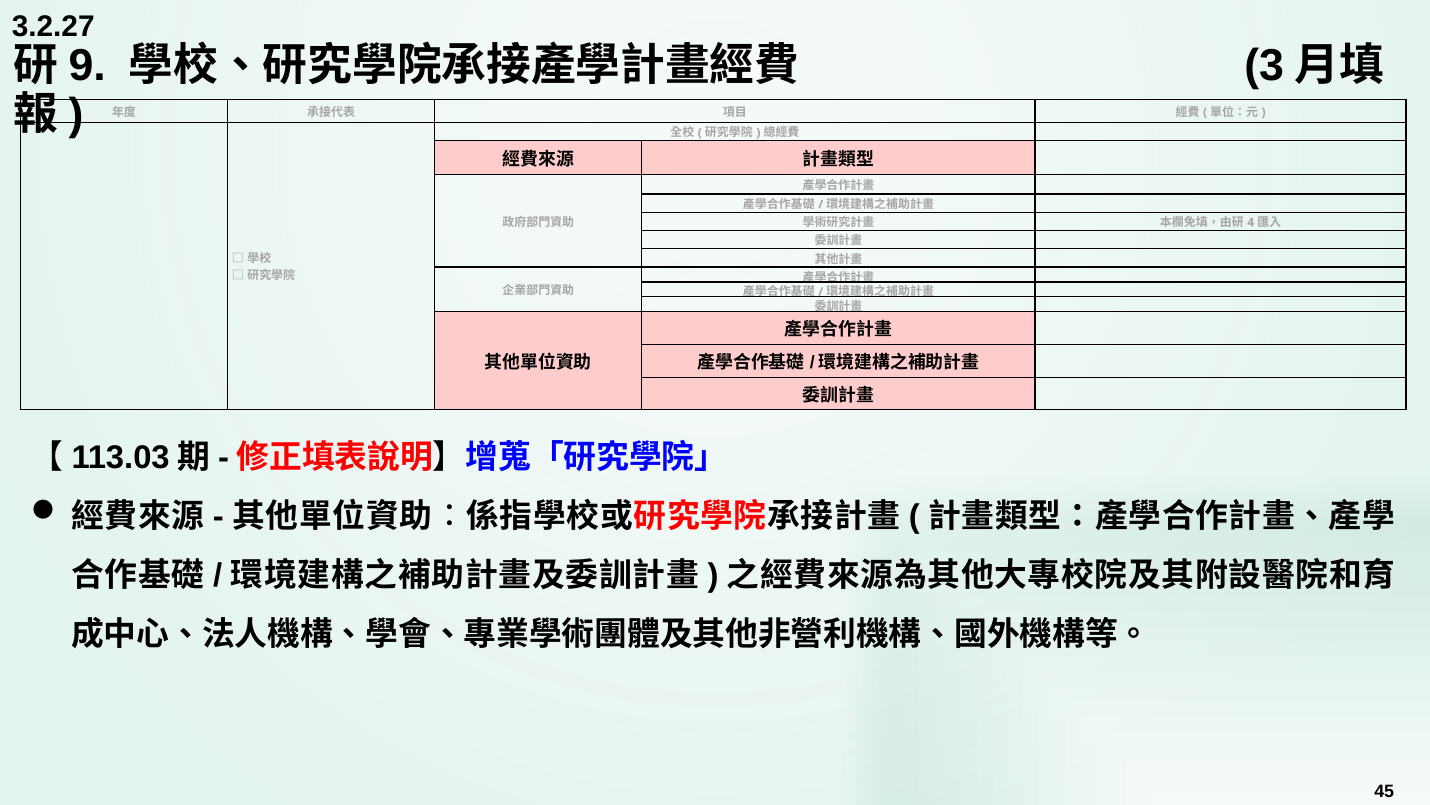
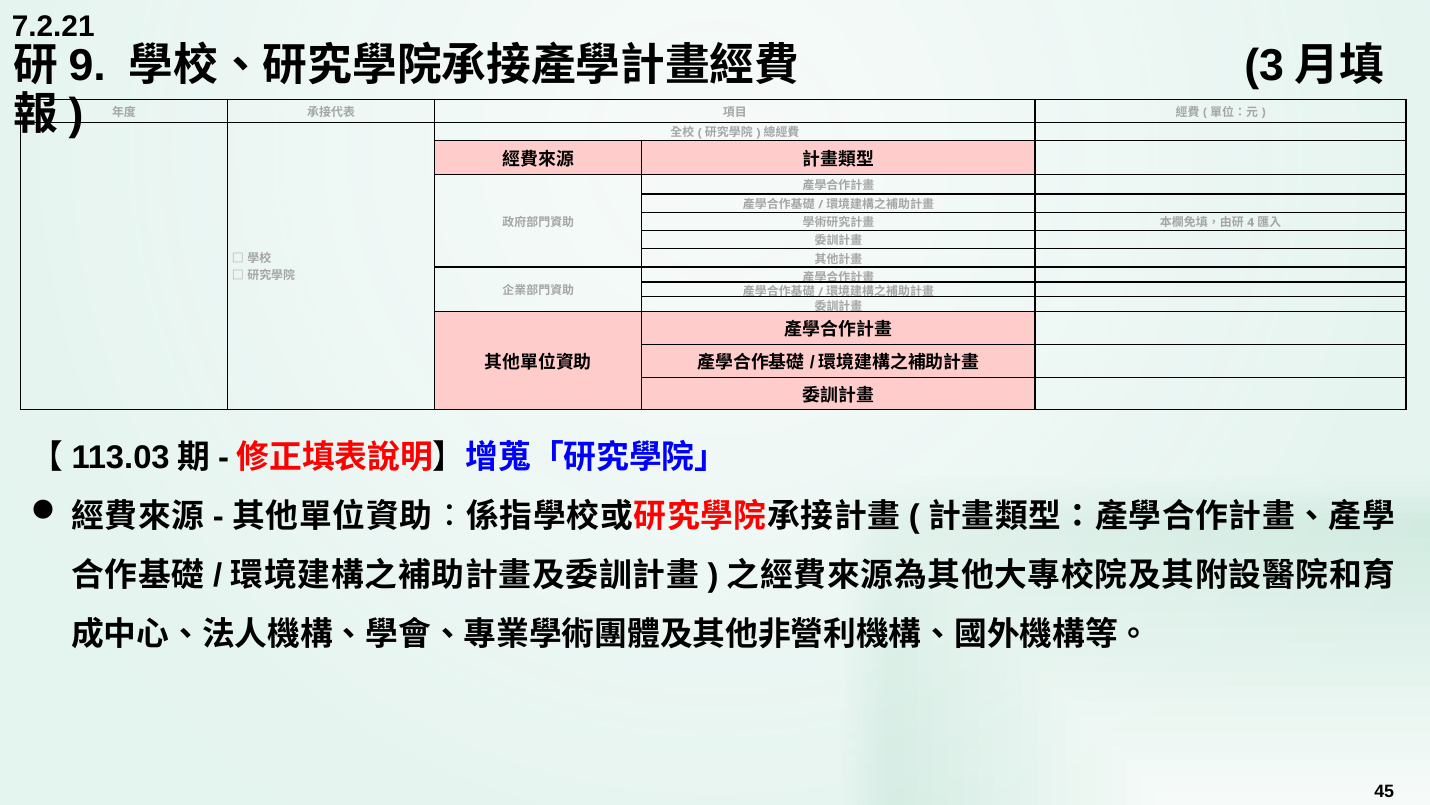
3.2.27: 3.2.27 -> 7.2.21
